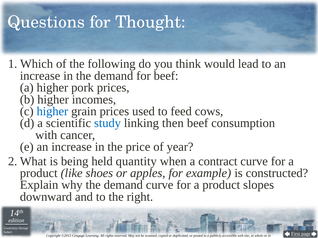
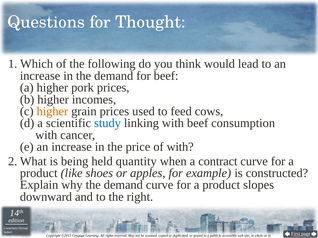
higher at (52, 112) colour: blue -> orange
linking then: then -> with
of year: year -> with
